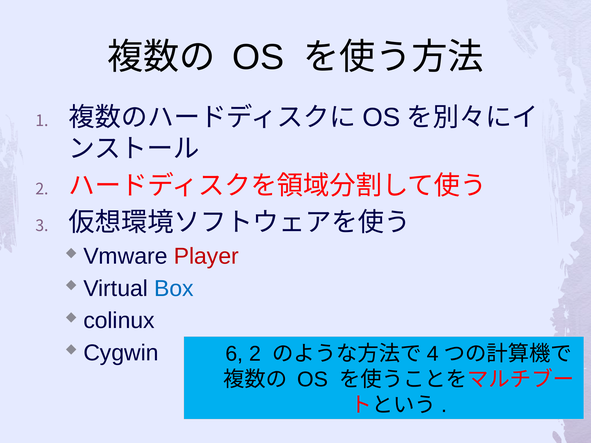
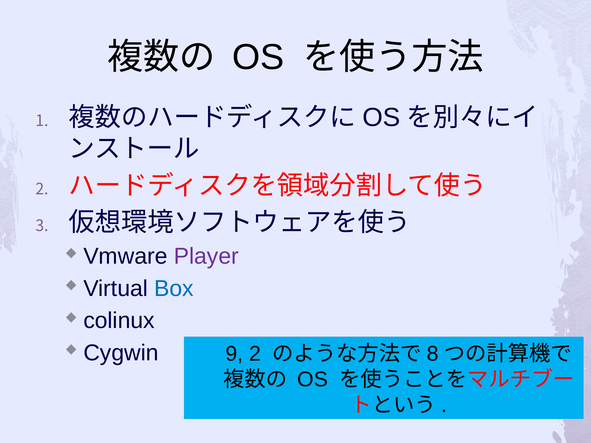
Player colour: red -> purple
6: 6 -> 9
4: 4 -> 8
